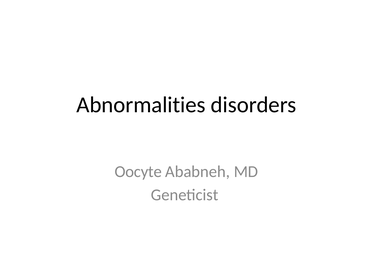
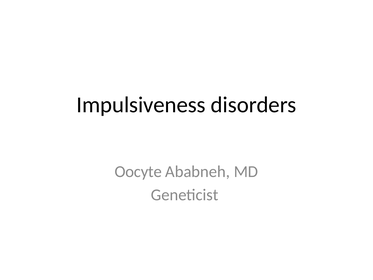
Abnormalities: Abnormalities -> Impulsiveness
